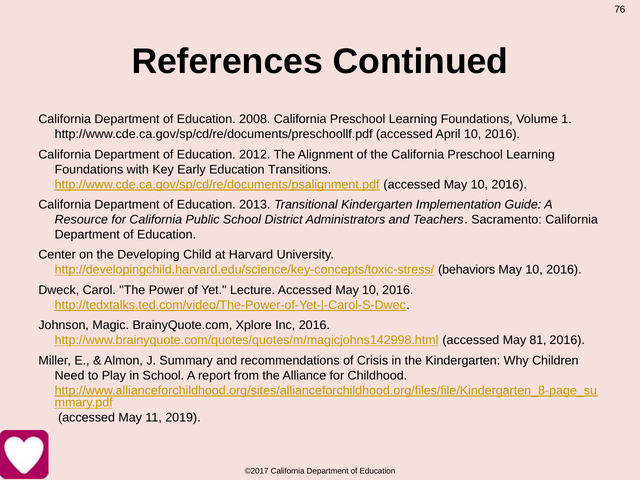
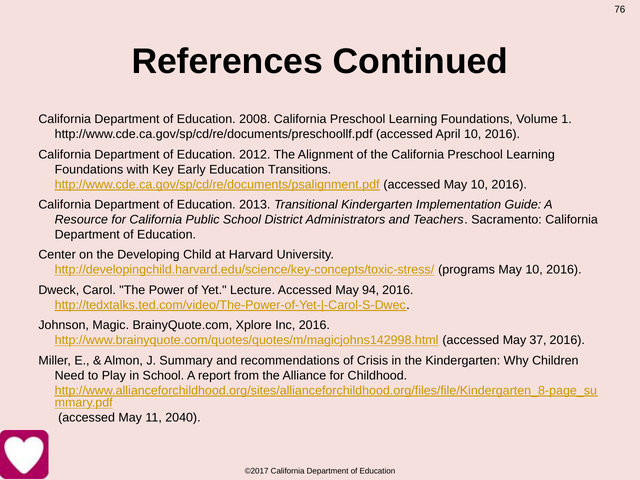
behaviors: behaviors -> programs
Lecture Accessed May 10: 10 -> 94
81: 81 -> 37
2019: 2019 -> 2040
